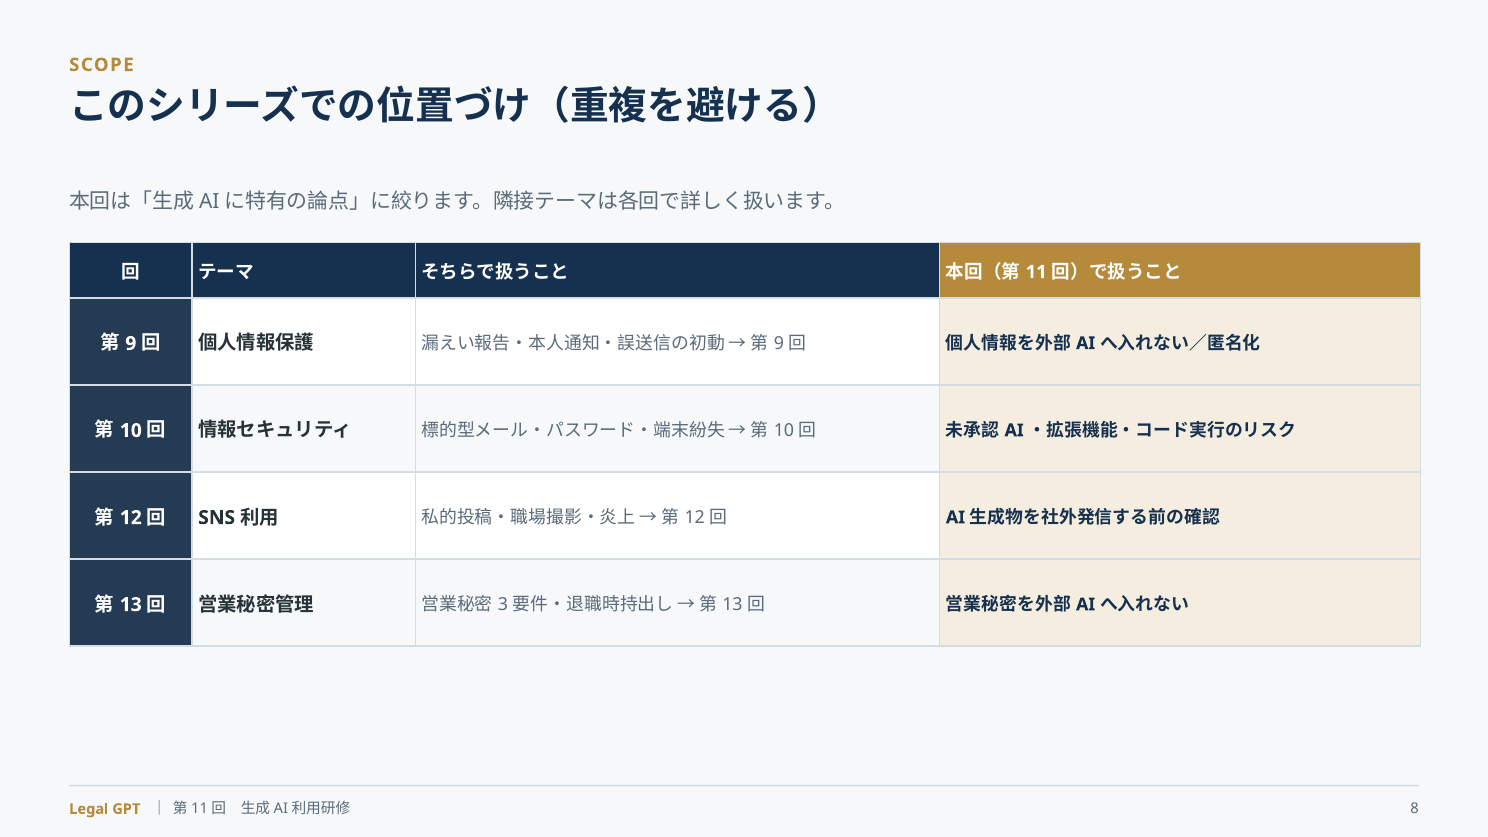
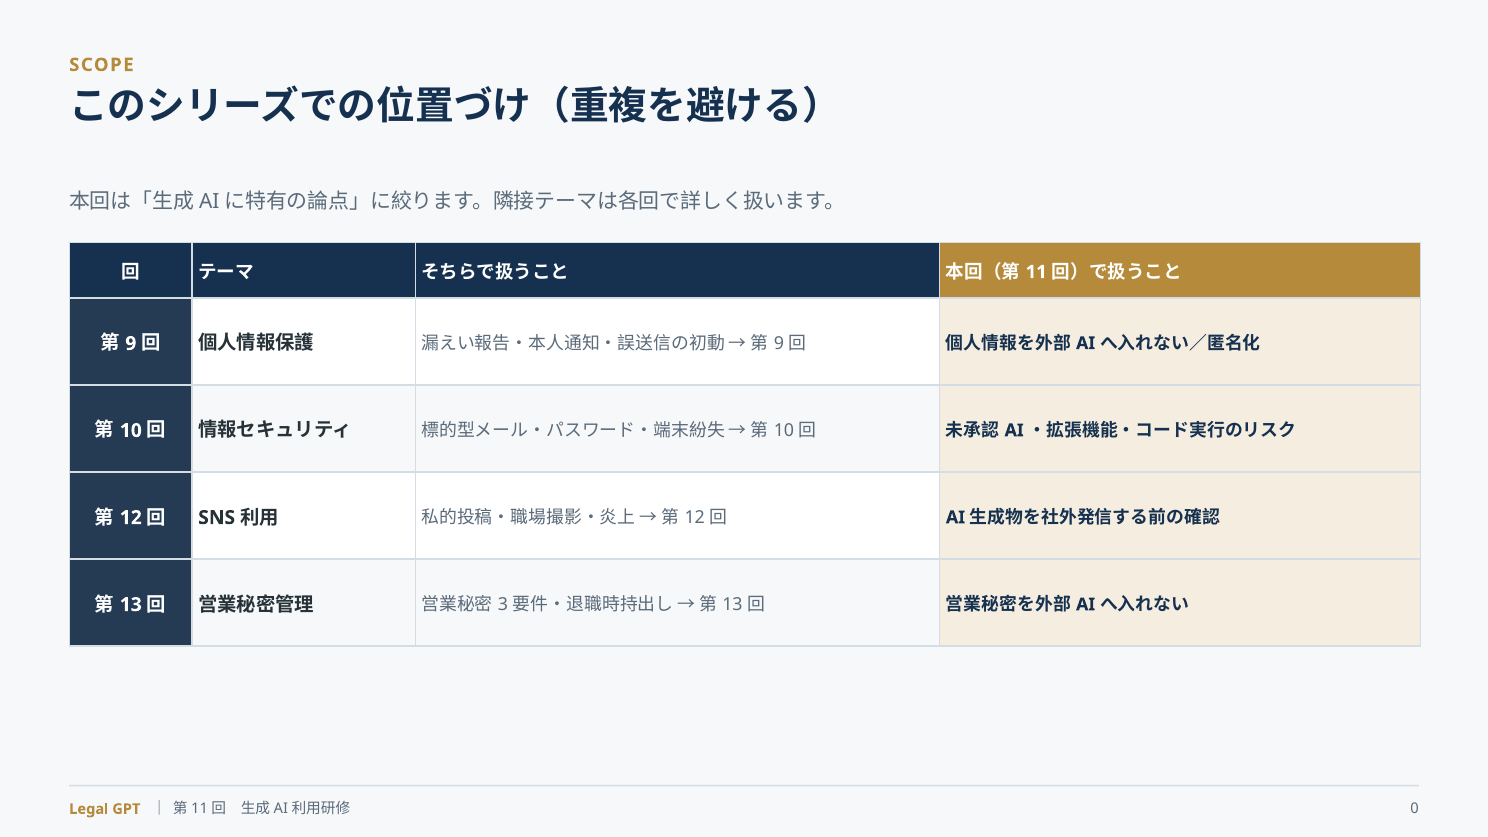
8: 8 -> 0
